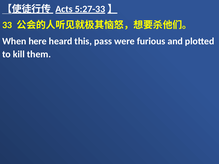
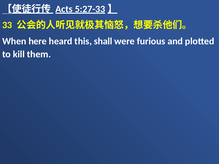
pass: pass -> shall
